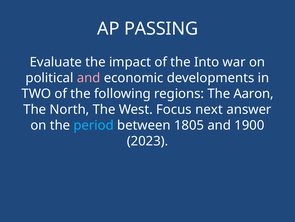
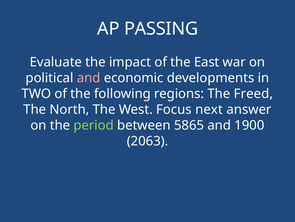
Into: Into -> East
Aaron: Aaron -> Freed
period colour: light blue -> light green
1805: 1805 -> 5865
2023: 2023 -> 2063
